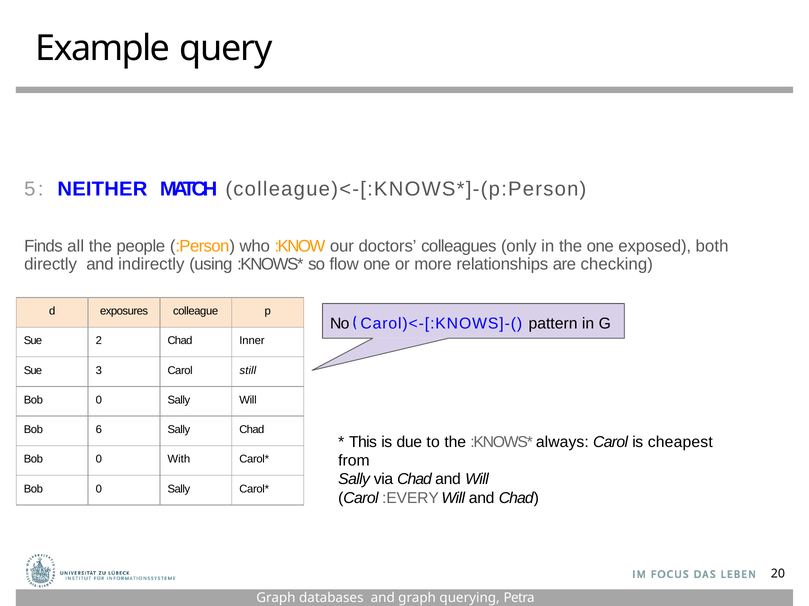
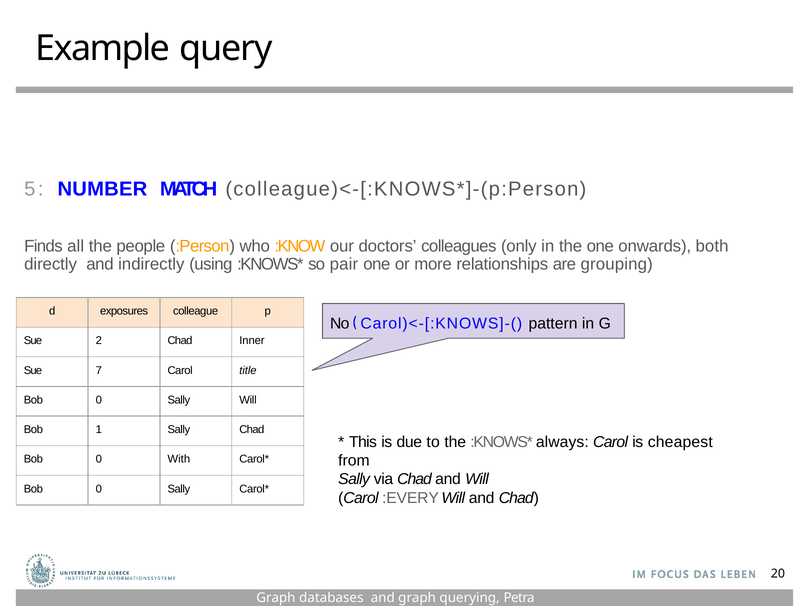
NEITHER: NEITHER -> NUMBER
exposed: exposed -> onwards
flow: flow -> pair
checking: checking -> grouping
3: 3 -> 7
still: still -> title
6: 6 -> 1
